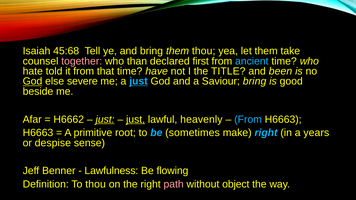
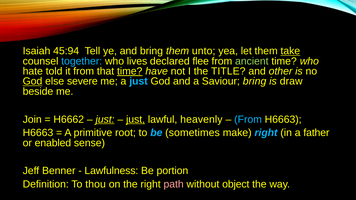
45:68: 45:68 -> 45:94
them thou: thou -> unto
take underline: none -> present
together colour: pink -> light blue
than: than -> lives
first: first -> flee
ancient colour: light blue -> light green
time at (130, 71) underline: none -> present
been: been -> other
just at (139, 81) underline: present -> none
good: good -> draw
Afar: Afar -> Join
years: years -> father
despise: despise -> enabled
flowing: flowing -> portion
